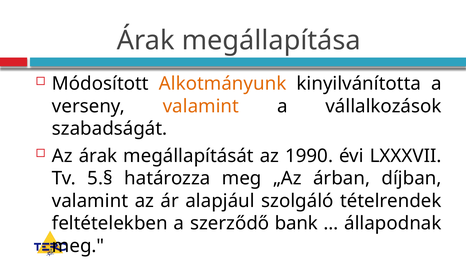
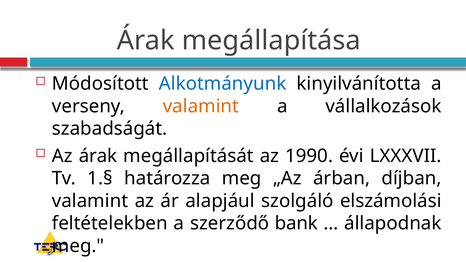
Alkotmányunk colour: orange -> blue
5.§: 5.§ -> 1.§
tételrendek: tételrendek -> elszámolási
